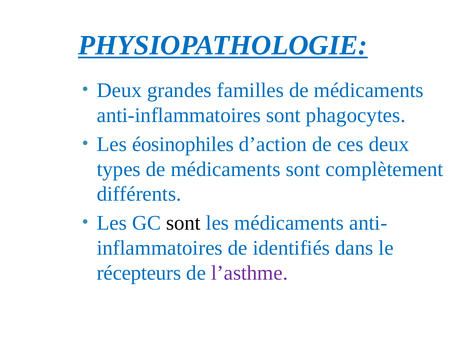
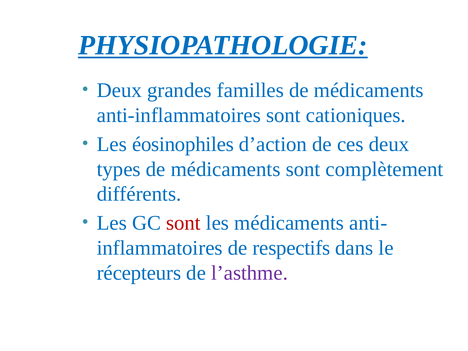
phagocytes: phagocytes -> cationiques
sont at (183, 223) colour: black -> red
identifiés: identifiés -> respectifs
